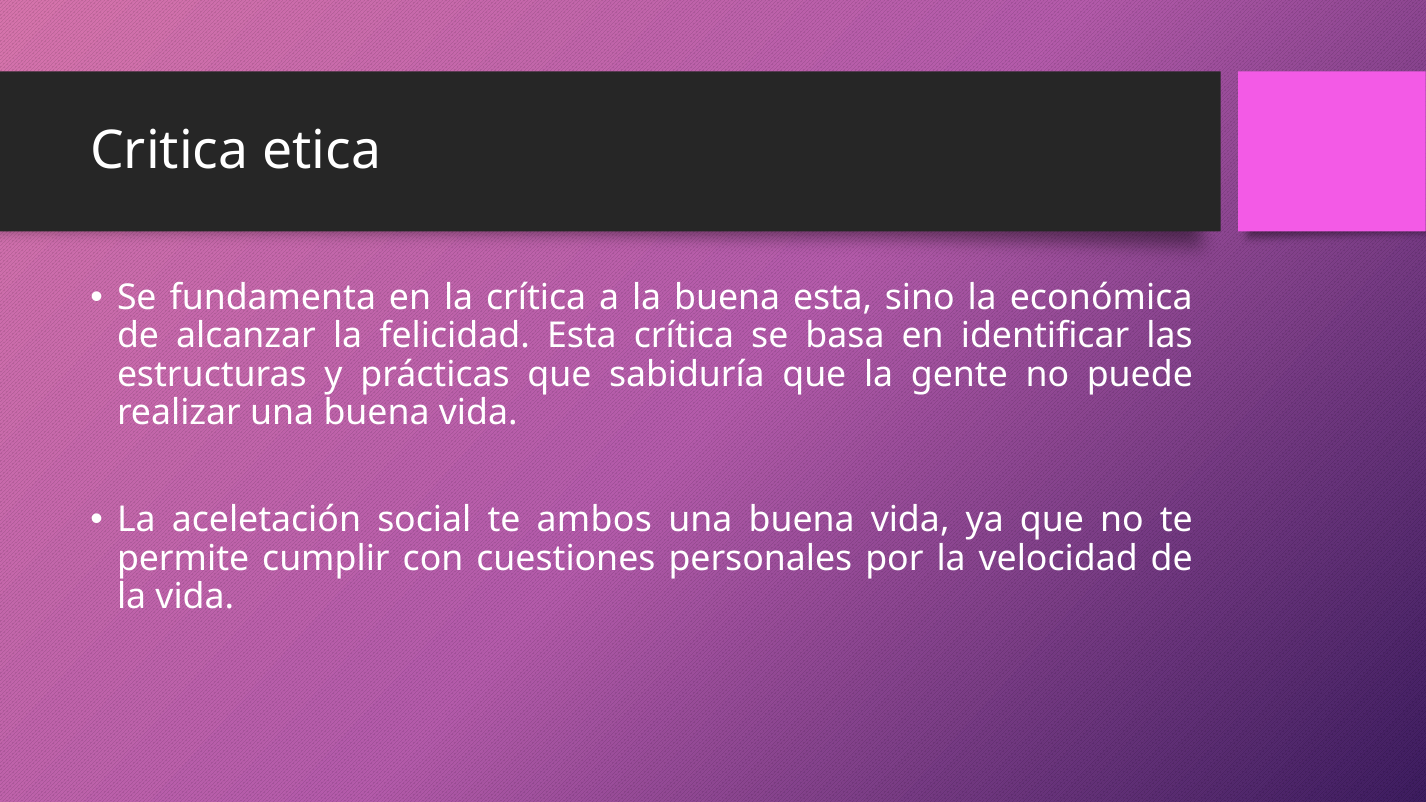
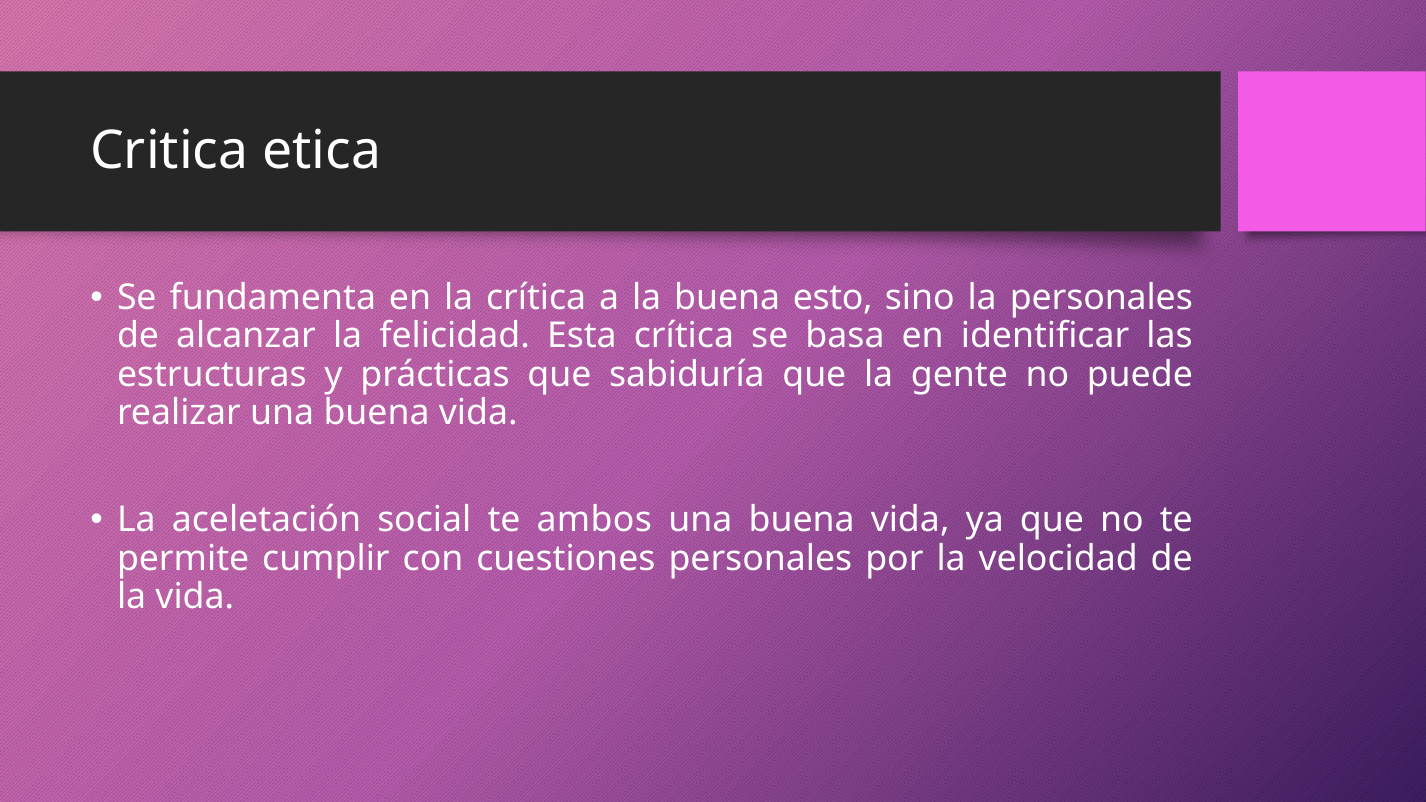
buena esta: esta -> esto
la económica: económica -> personales
